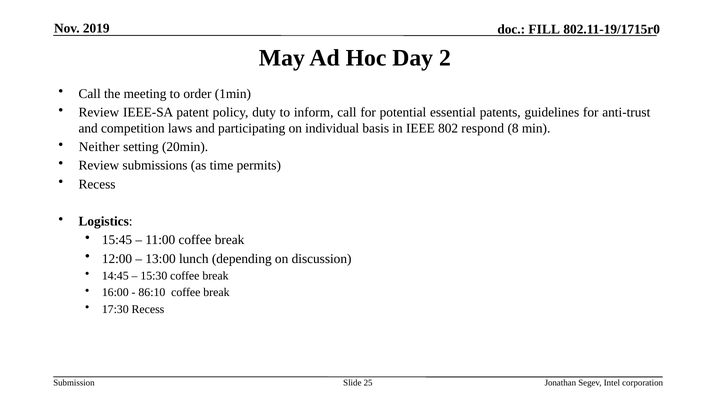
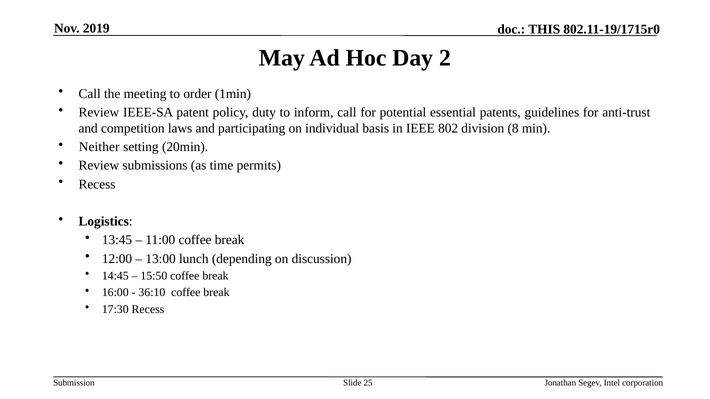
FILL: FILL -> THIS
respond: respond -> division
15:45: 15:45 -> 13:45
15:30: 15:30 -> 15:50
86:10: 86:10 -> 36:10
